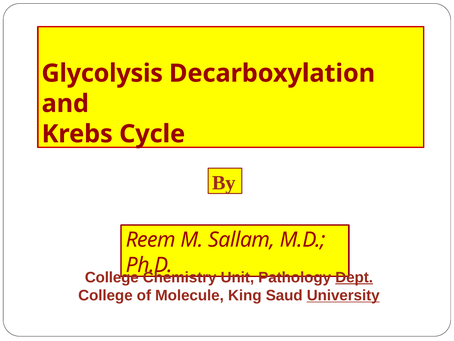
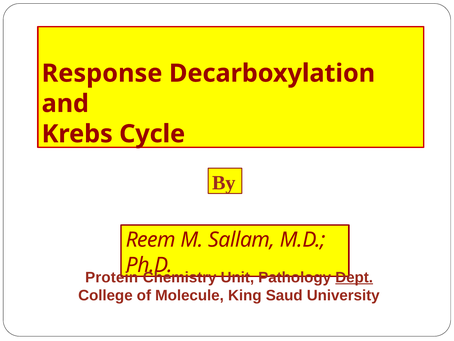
Glycolysis: Glycolysis -> Response
College at (112, 277): College -> Protein
University underline: present -> none
